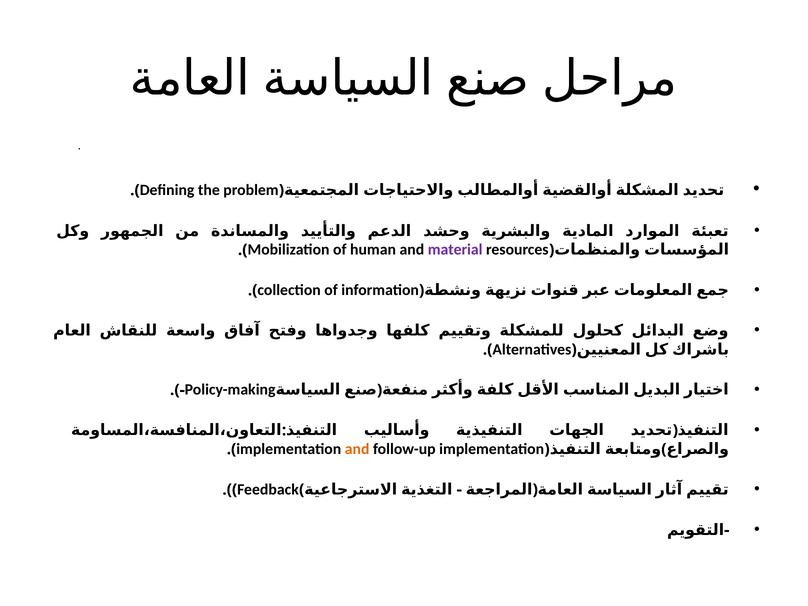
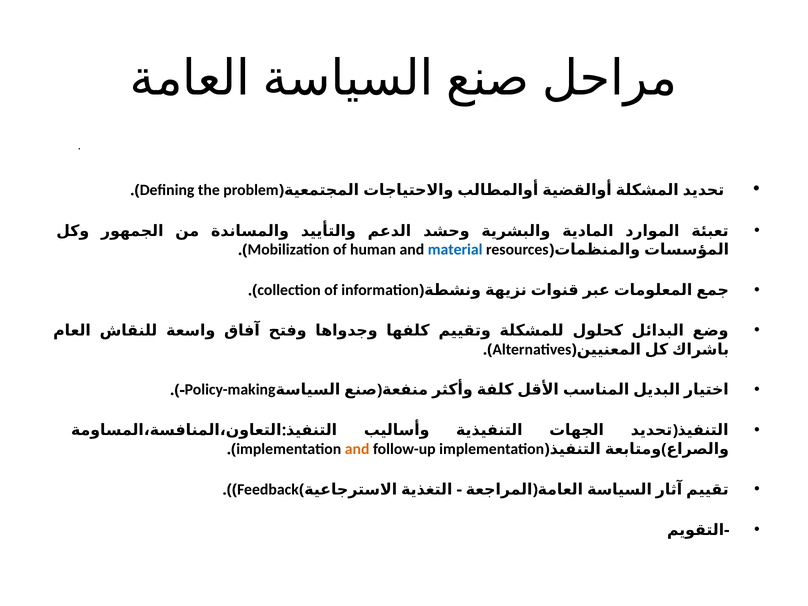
material colour: purple -> blue
